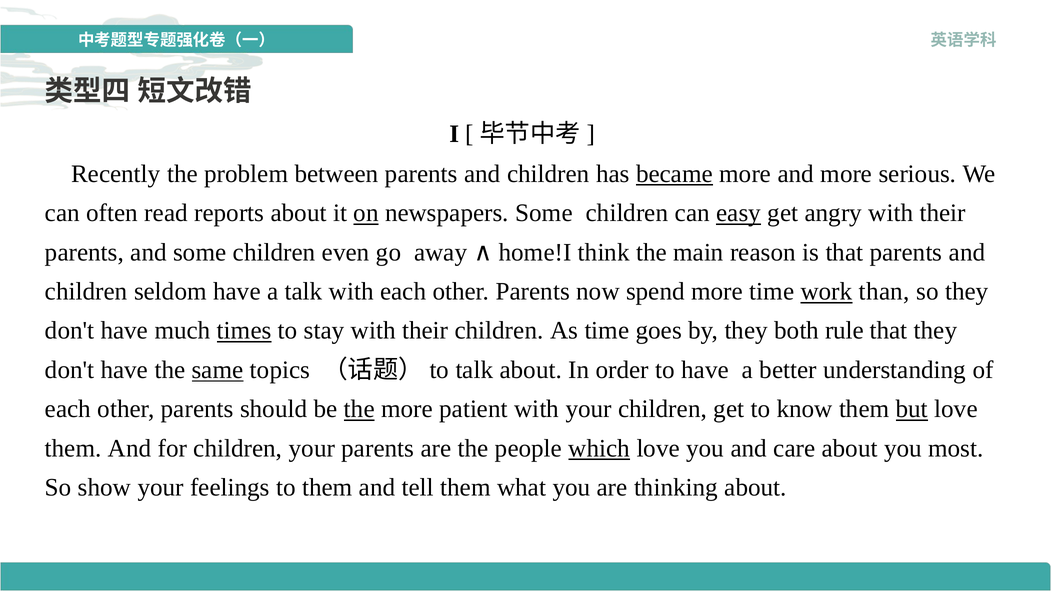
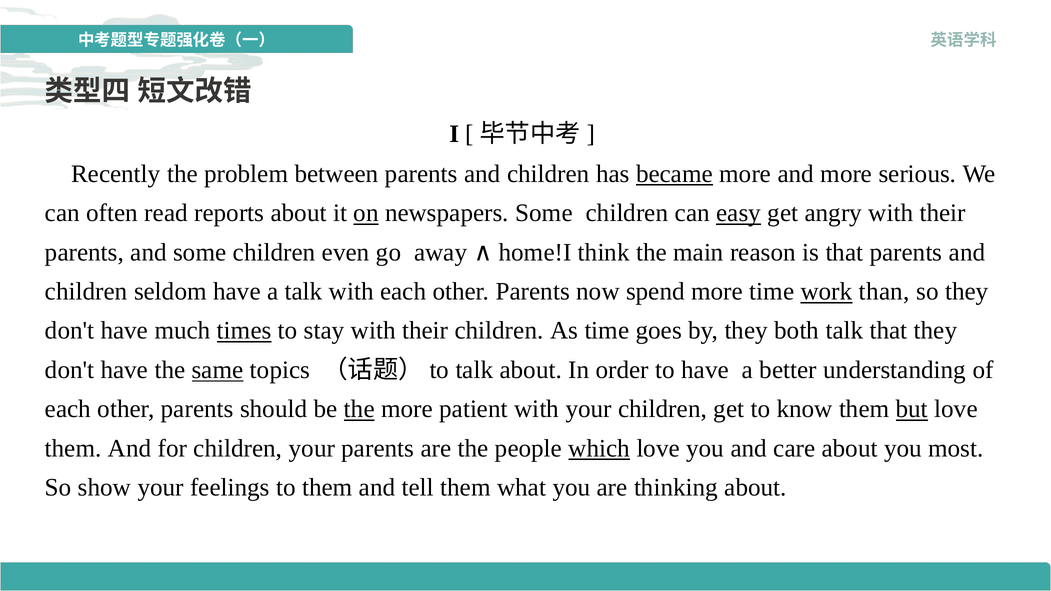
both rule: rule -> talk
